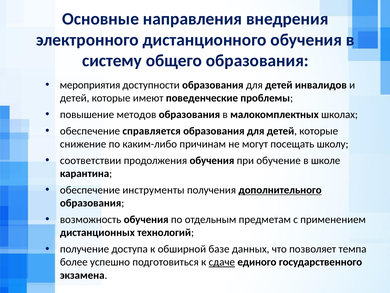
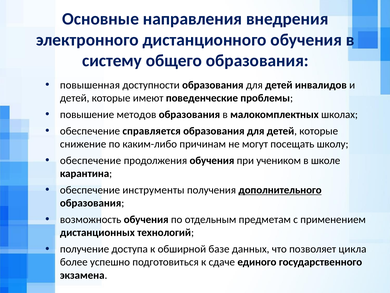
мероприятия: мероприятия -> повышенная
соответствии at (91, 160): соответствии -> обеспечение
обучение: обучение -> учеником
темпа: темпа -> цикла
сдаче underline: present -> none
